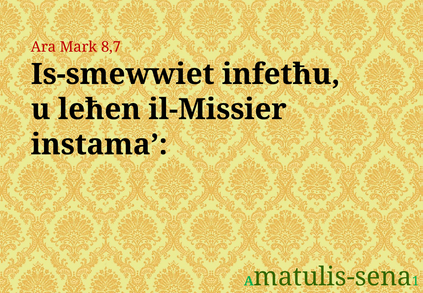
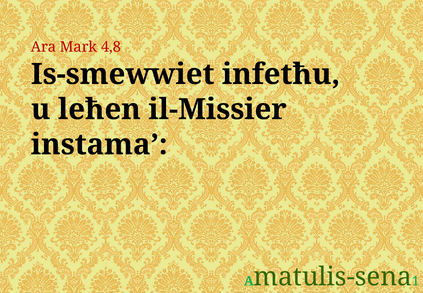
8,7: 8,7 -> 4,8
